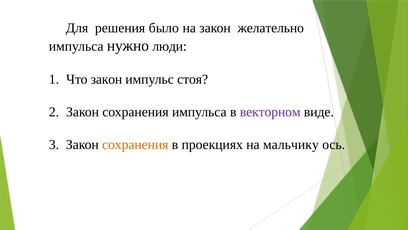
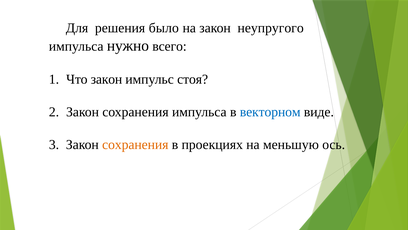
желательно: желательно -> неупругого
люди: люди -> всего
векторном colour: purple -> blue
мальчику: мальчику -> меньшую
